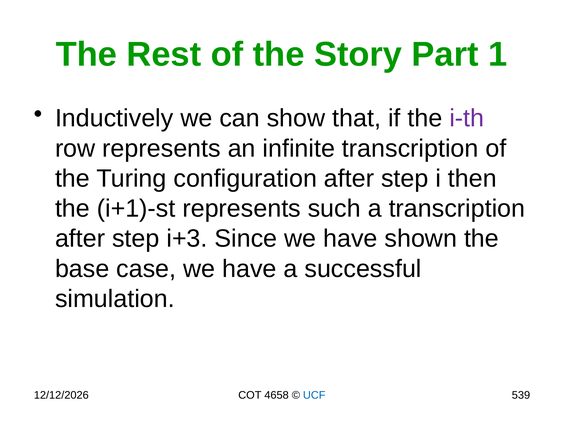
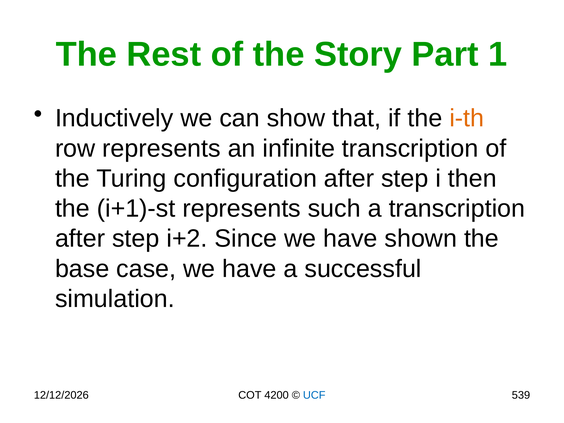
i-th colour: purple -> orange
i+3: i+3 -> i+2
4658: 4658 -> 4200
